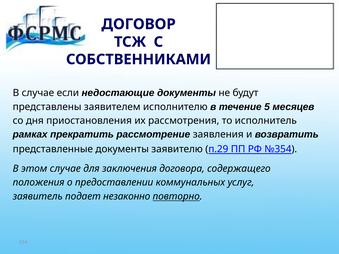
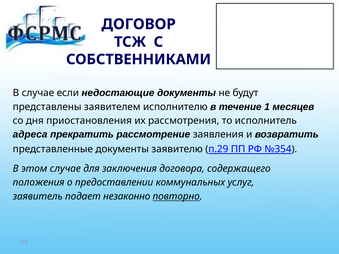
5: 5 -> 1
рамках: рамках -> адреса
